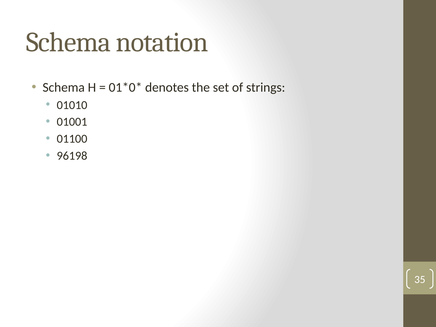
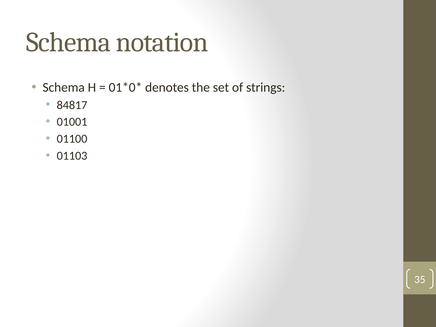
01010: 01010 -> 84817
96198: 96198 -> 01103
